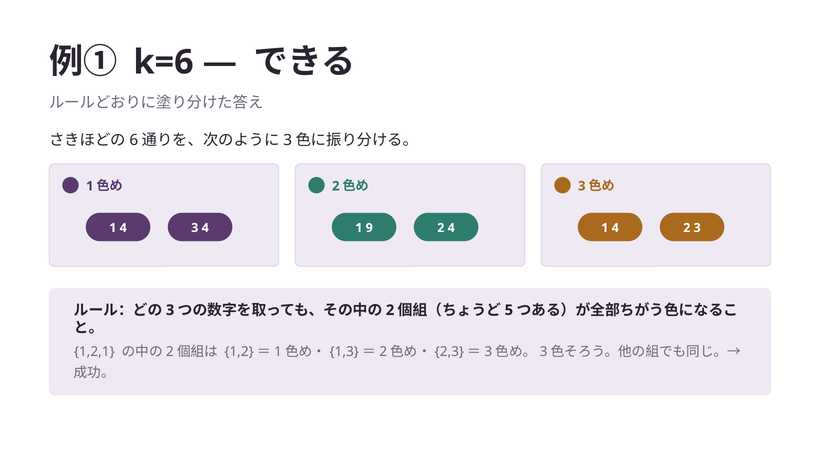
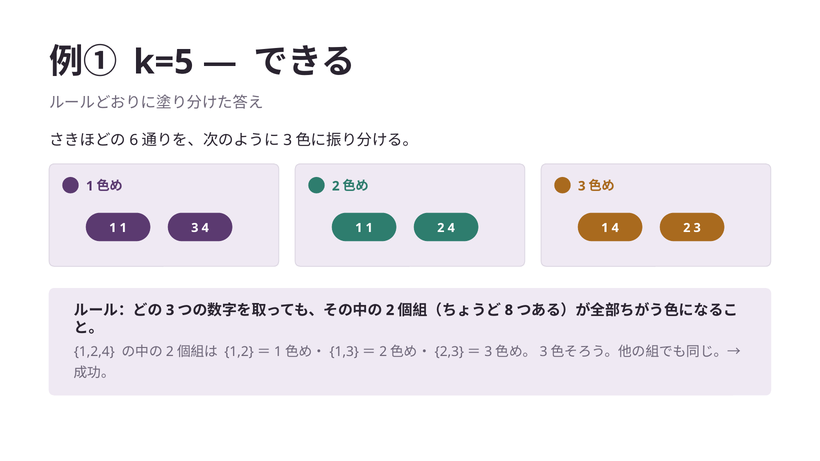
k=6: k=6 -> k=5
4 at (123, 228): 4 -> 1
9 at (369, 228): 9 -> 1
5: 5 -> 8
1,2,1: 1,2,1 -> 1,2,4
